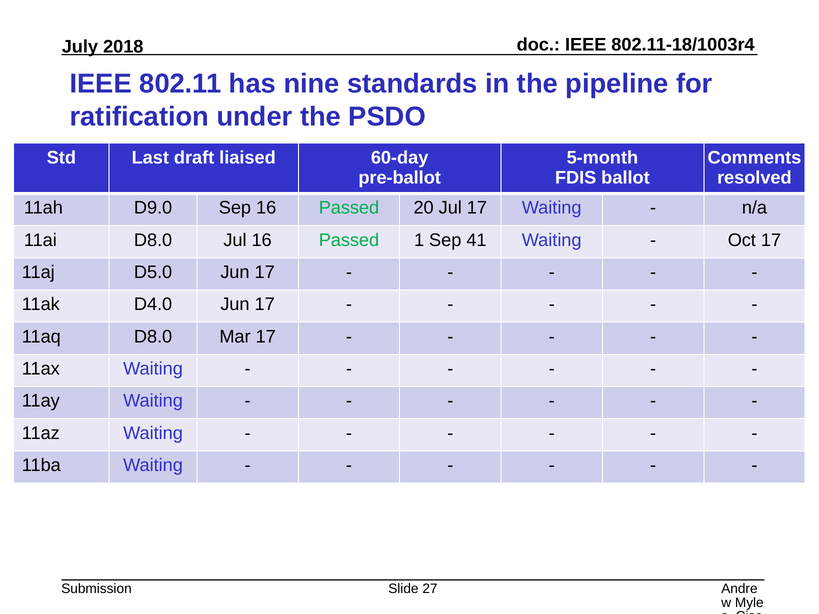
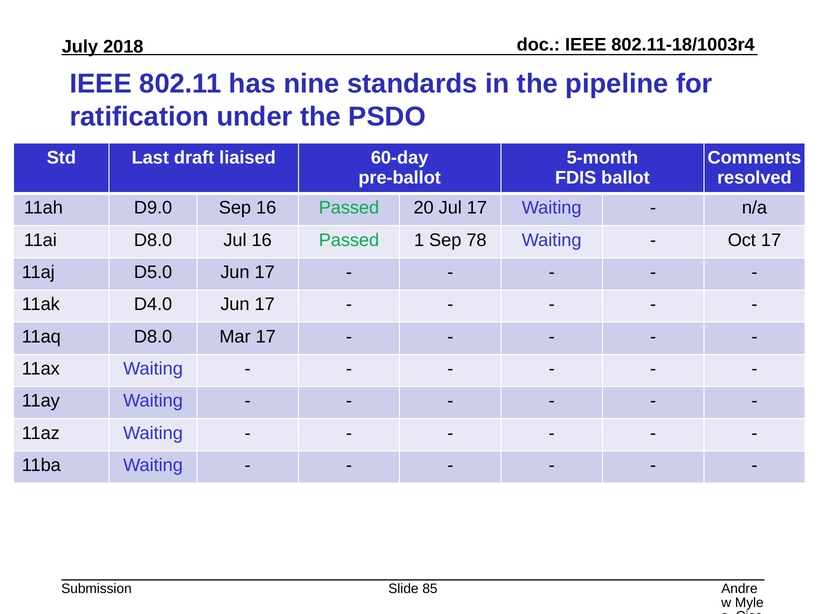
41: 41 -> 78
27: 27 -> 85
